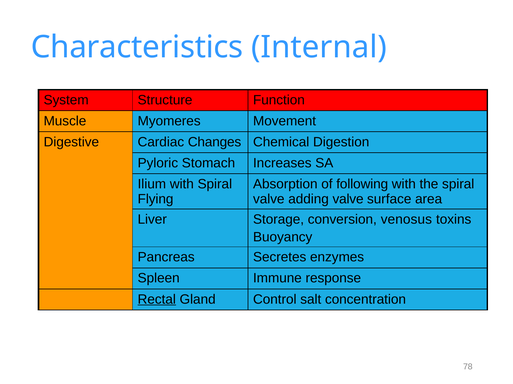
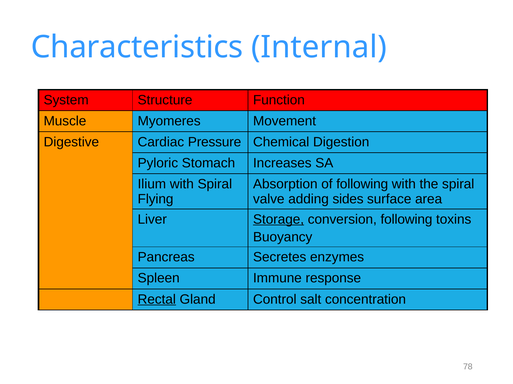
Changes: Changes -> Pressure
adding valve: valve -> sides
Storage underline: none -> present
conversion venosus: venosus -> following
